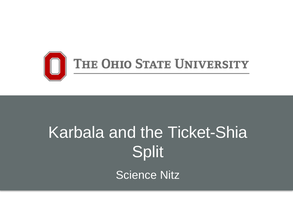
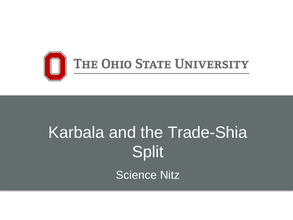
Ticket-Shia: Ticket-Shia -> Trade-Shia
